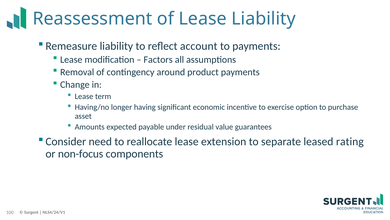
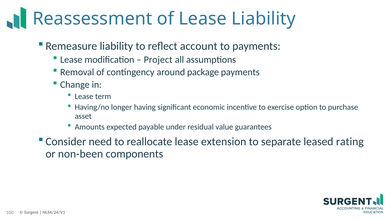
Factors: Factors -> Project
product: product -> package
non-focus: non-focus -> non-been
